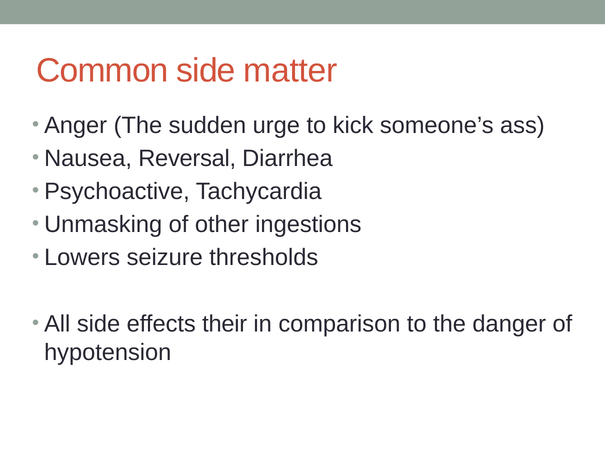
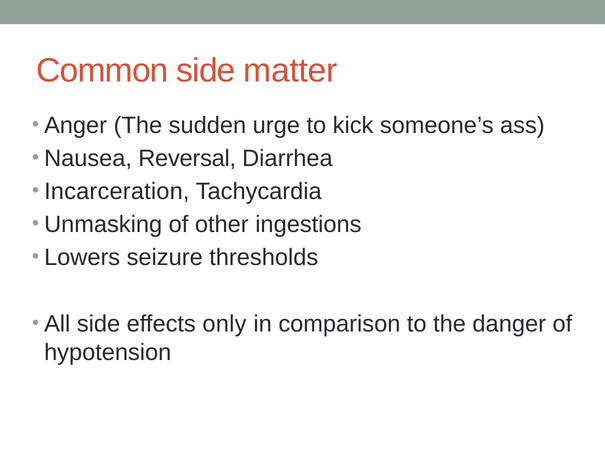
Psychoactive: Psychoactive -> Incarceration
their: their -> only
